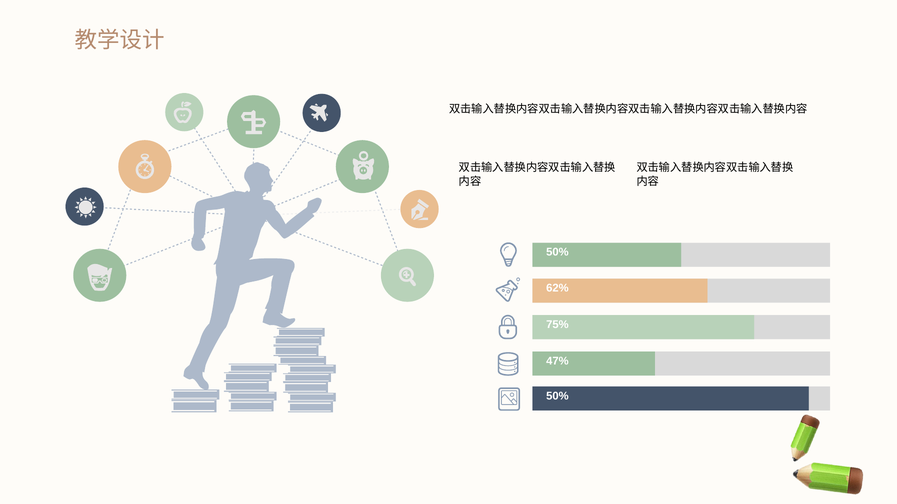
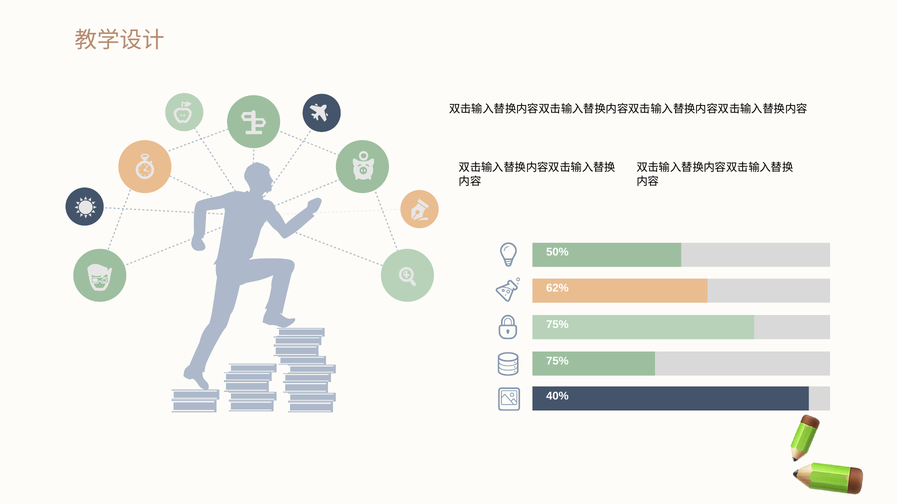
47% at (557, 362): 47% -> 75%
50% at (557, 396): 50% -> 40%
